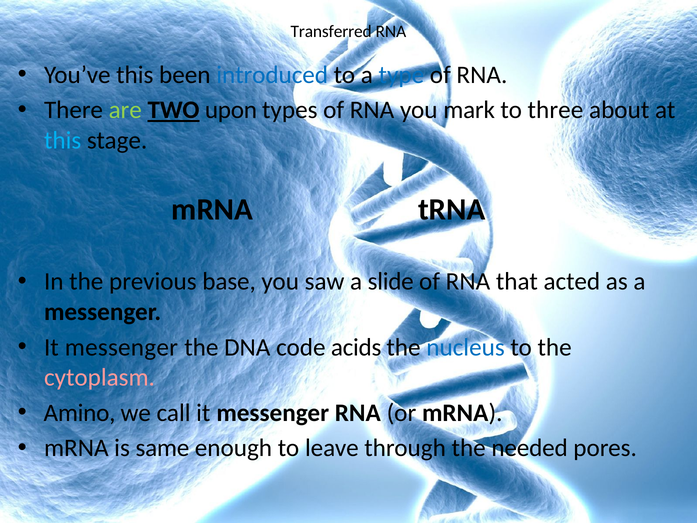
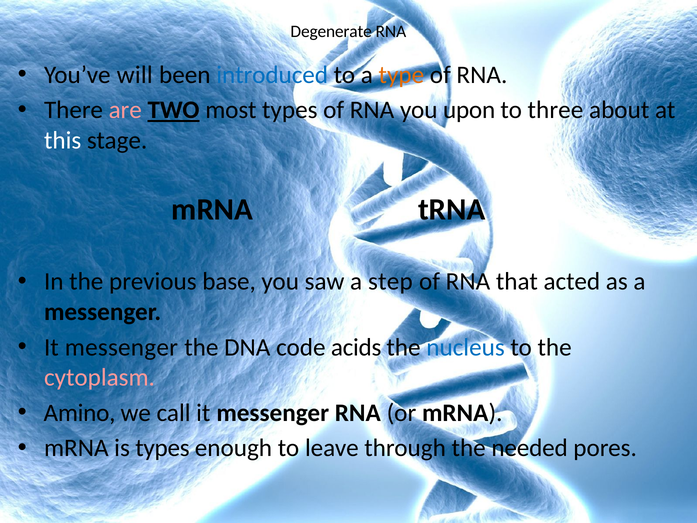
Transferred: Transferred -> Degenerate
You’ve this: this -> will
type colour: blue -> orange
are colour: light green -> pink
upon: upon -> most
mark: mark -> upon
this at (63, 140) colour: light blue -> white
slide: slide -> step
is same: same -> types
